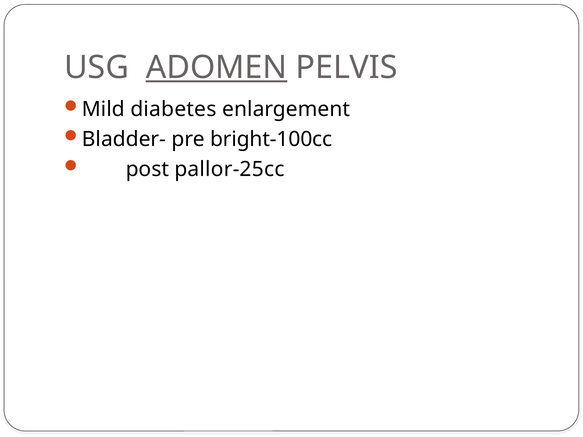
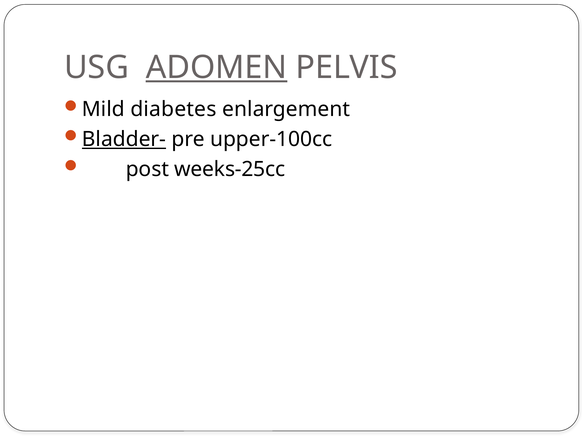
Bladder- underline: none -> present
bright-100cc: bright-100cc -> upper-100cc
pallor-25cc: pallor-25cc -> weeks-25cc
